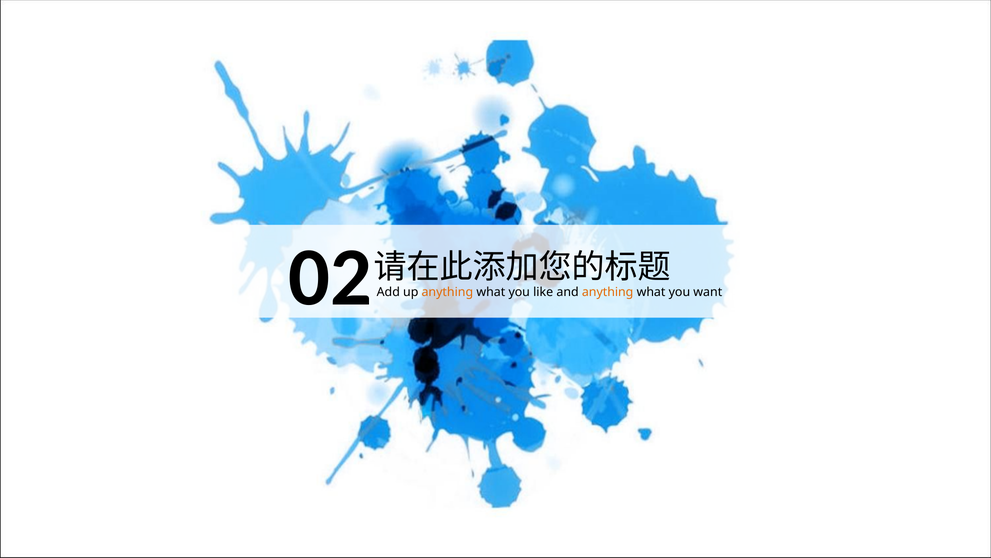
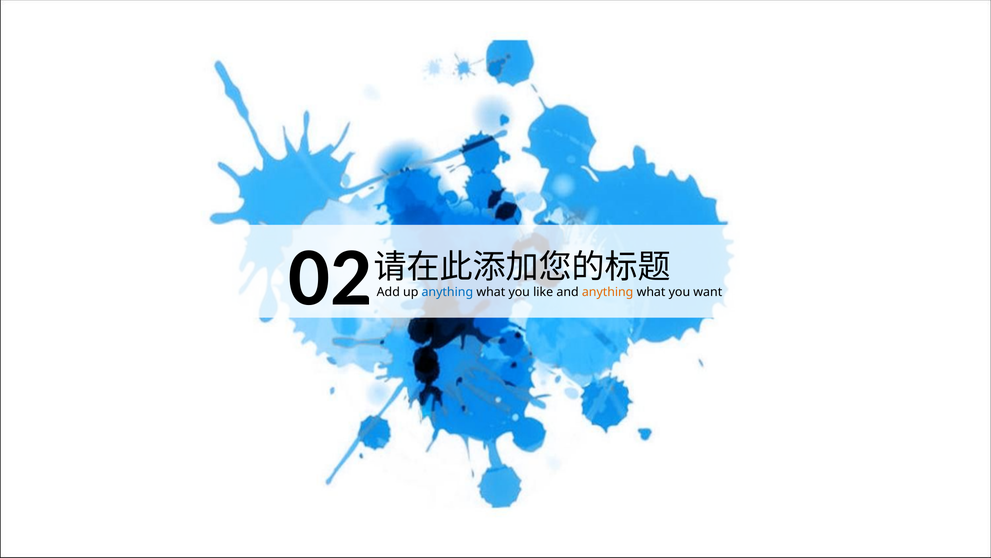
anything at (447, 292) colour: orange -> blue
